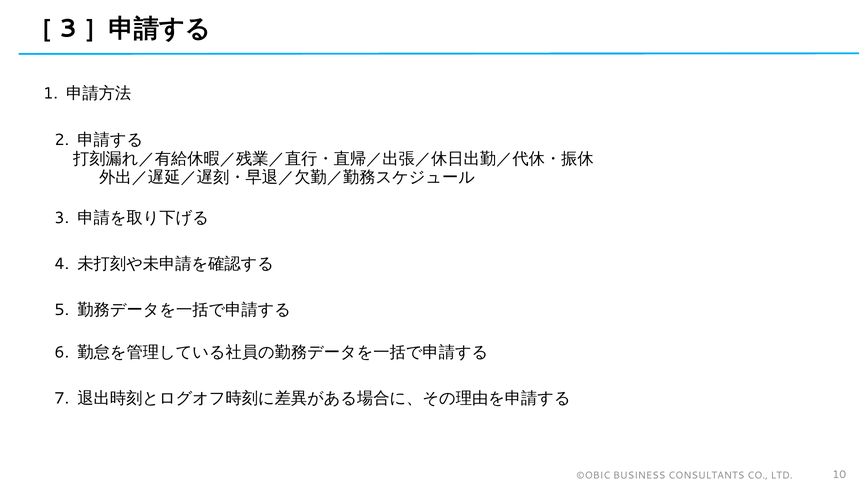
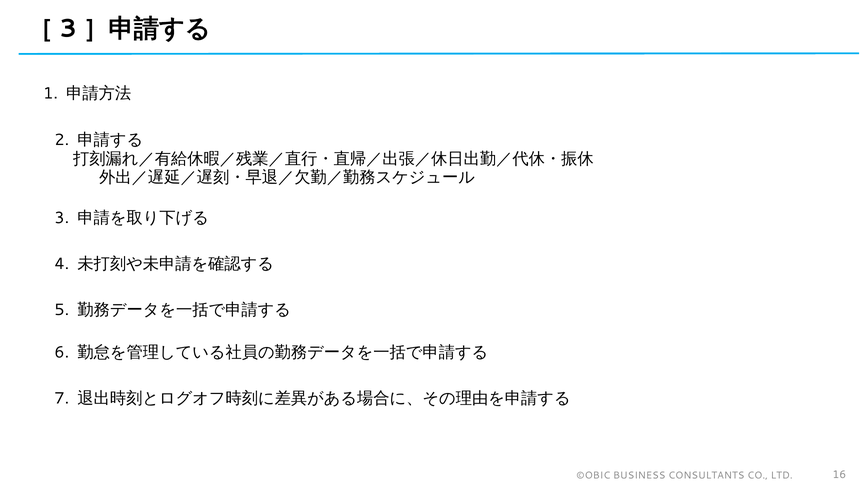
10: 10 -> 16
